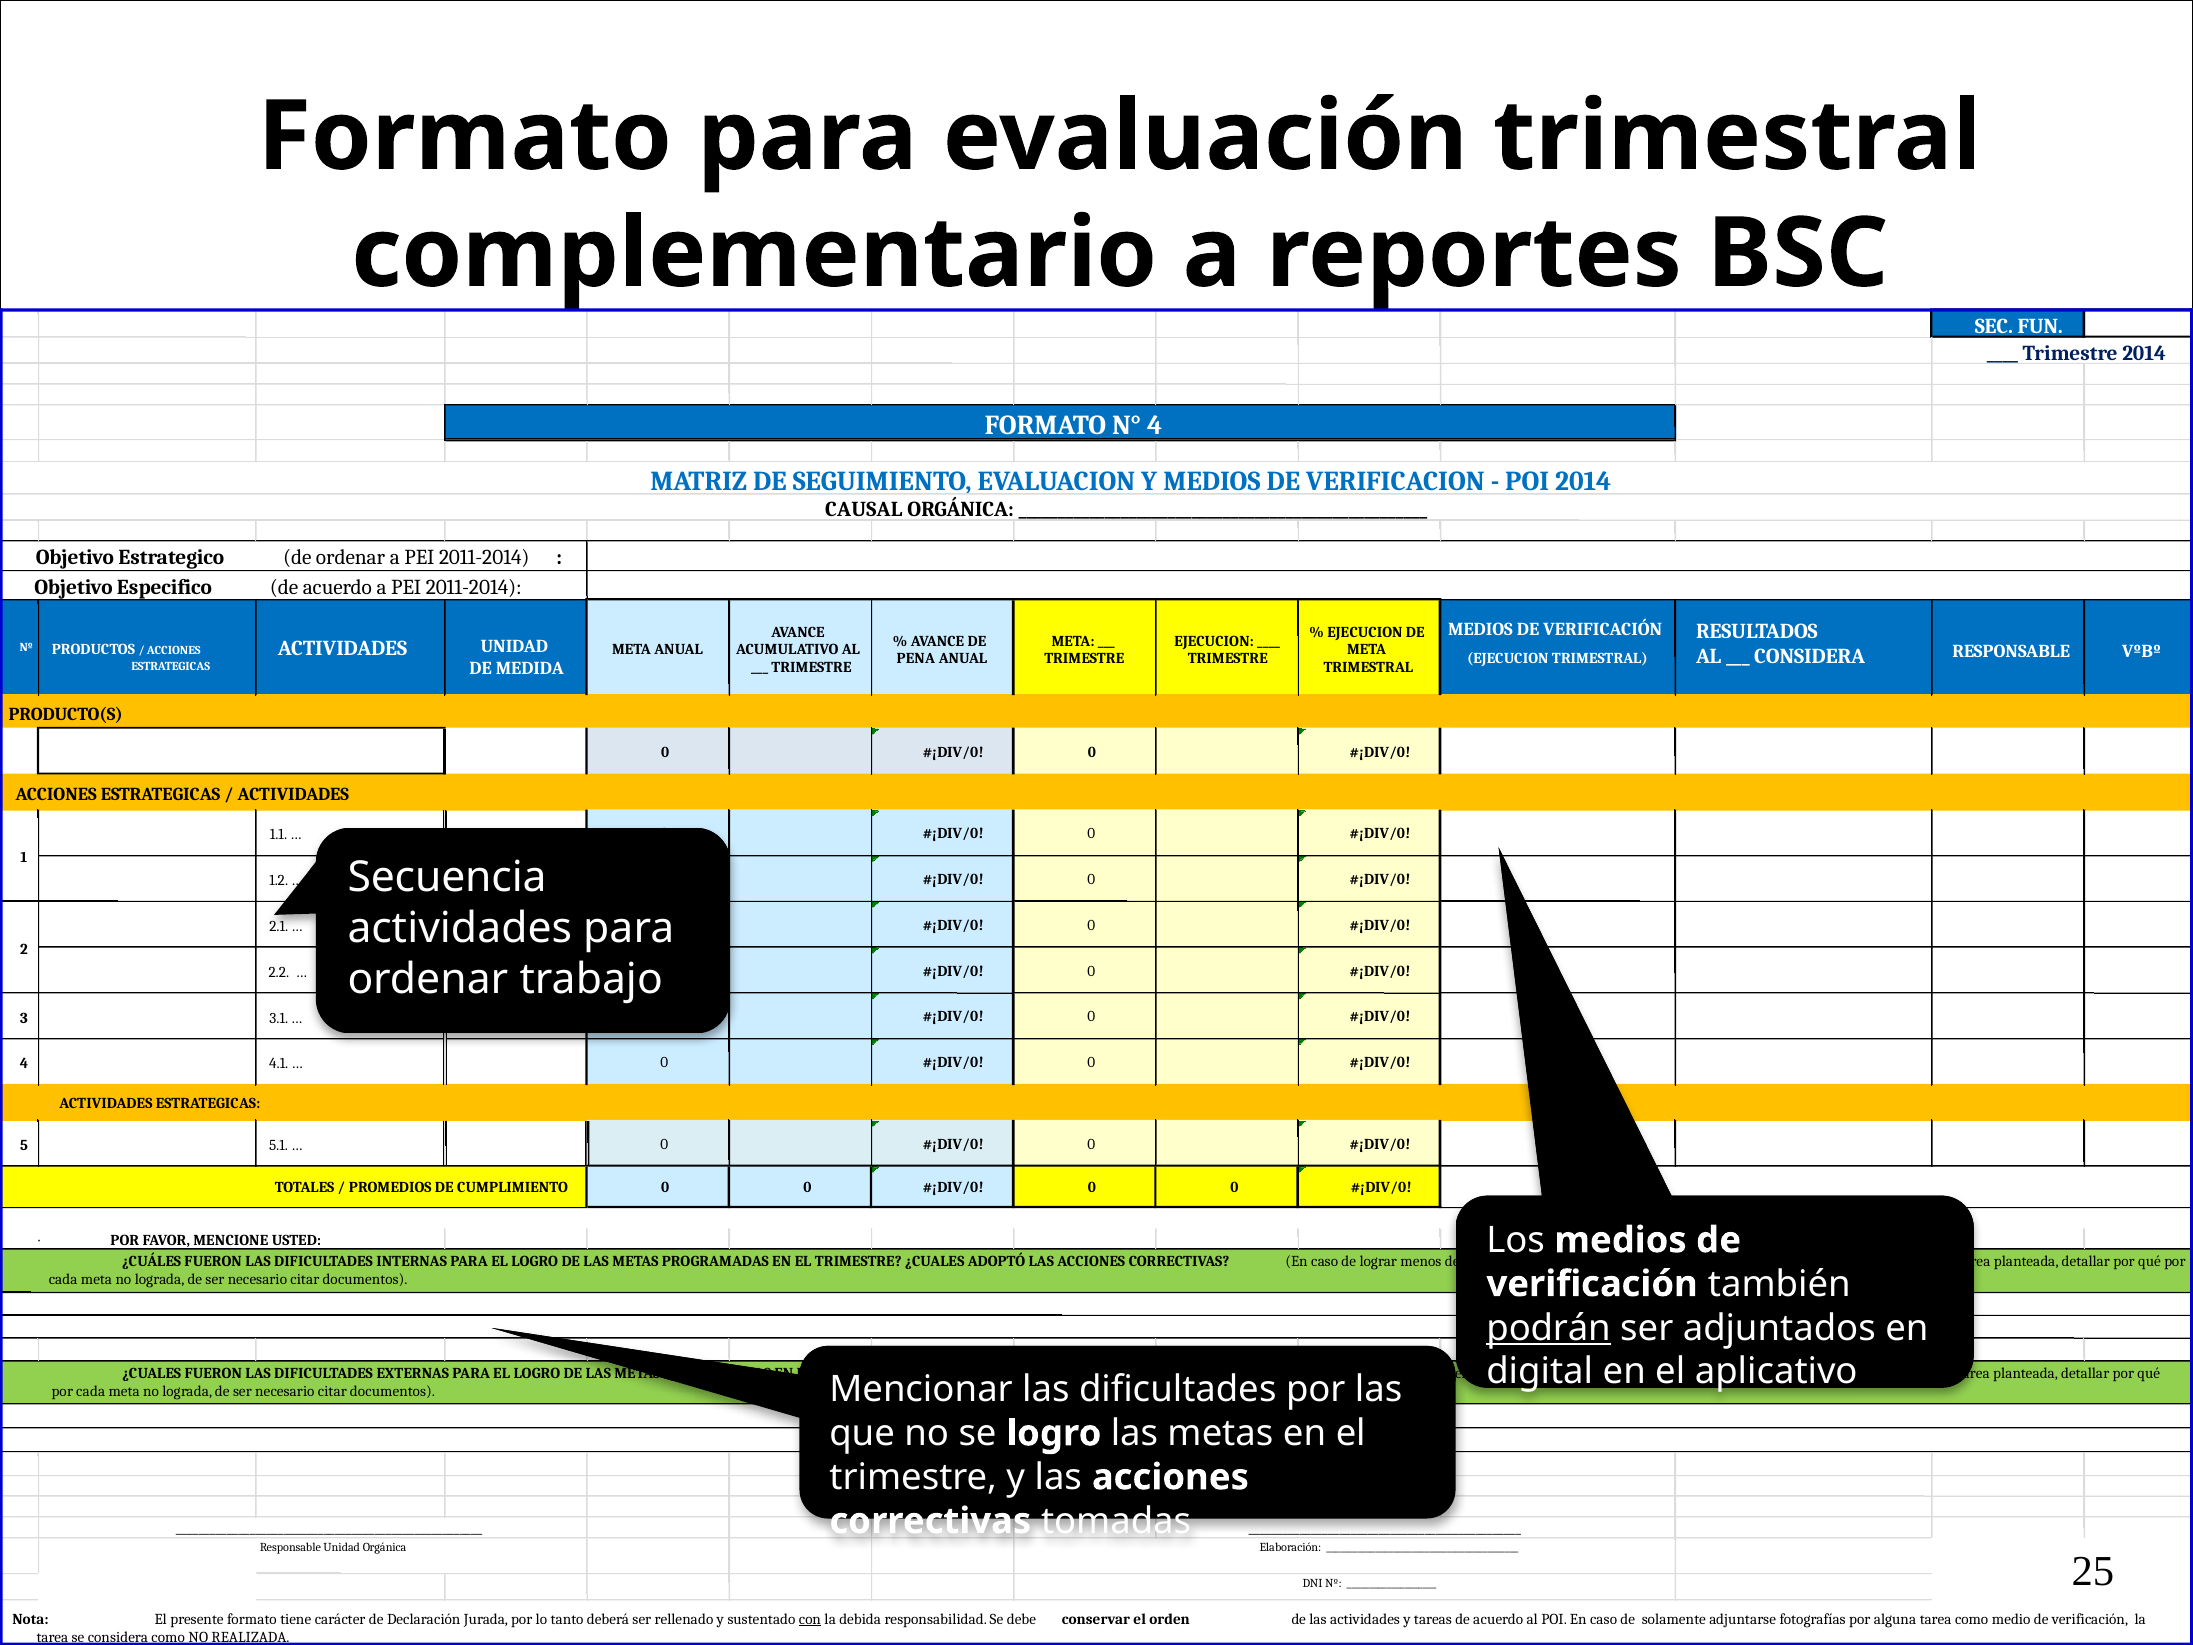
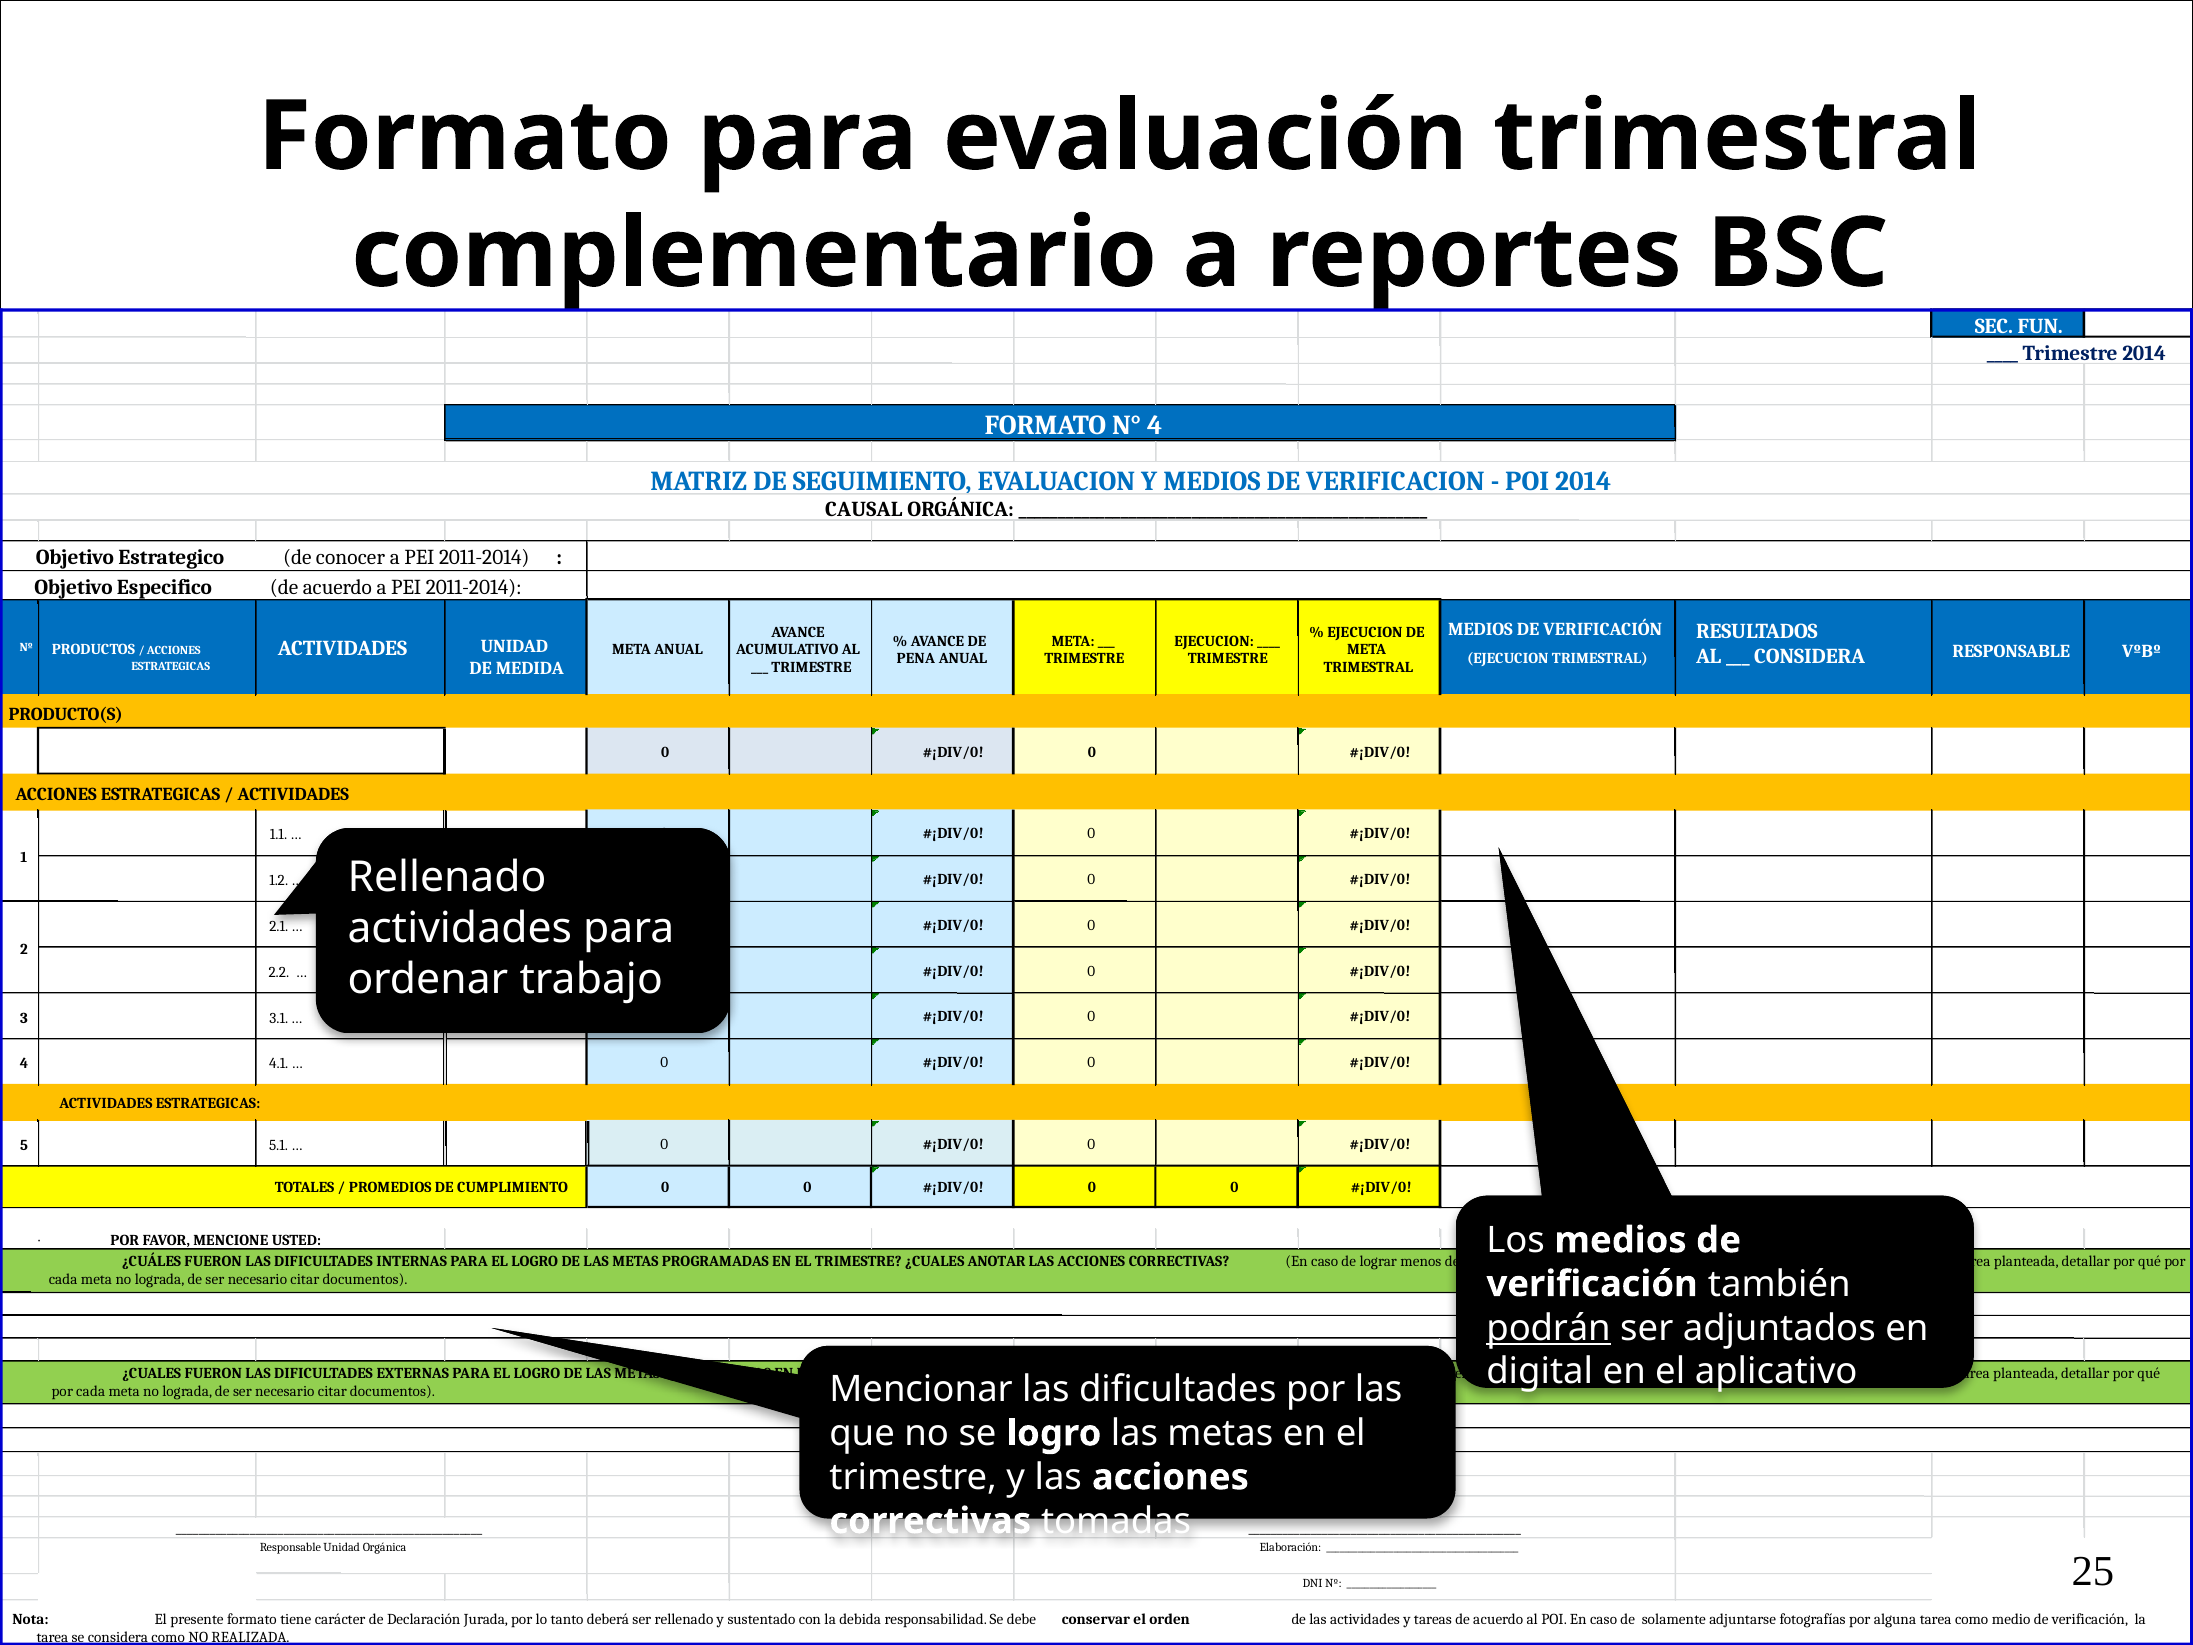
de ordenar: ordenar -> conocer
Secuencia at (447, 877): Secuencia -> Rellenado
ADOPTÓ: ADOPTÓ -> ANOTAR
con underline: present -> none
